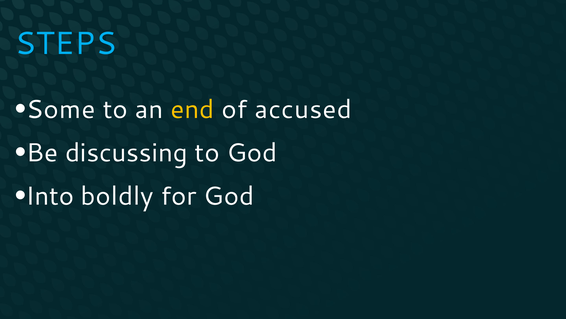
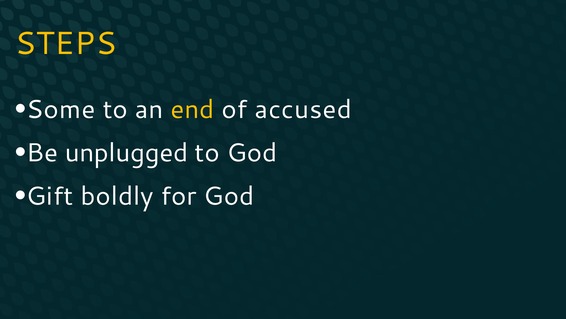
STEPS colour: light blue -> yellow
discussing: discussing -> unplugged
Into: Into -> Gift
